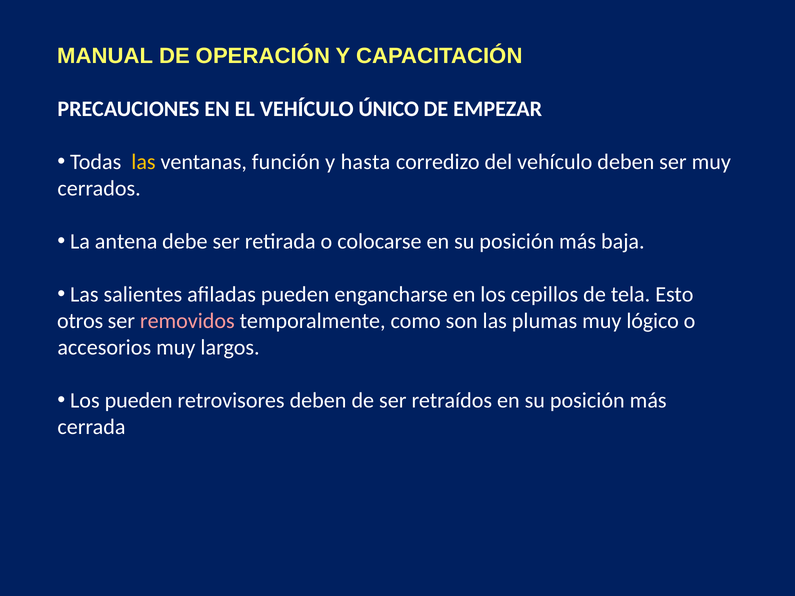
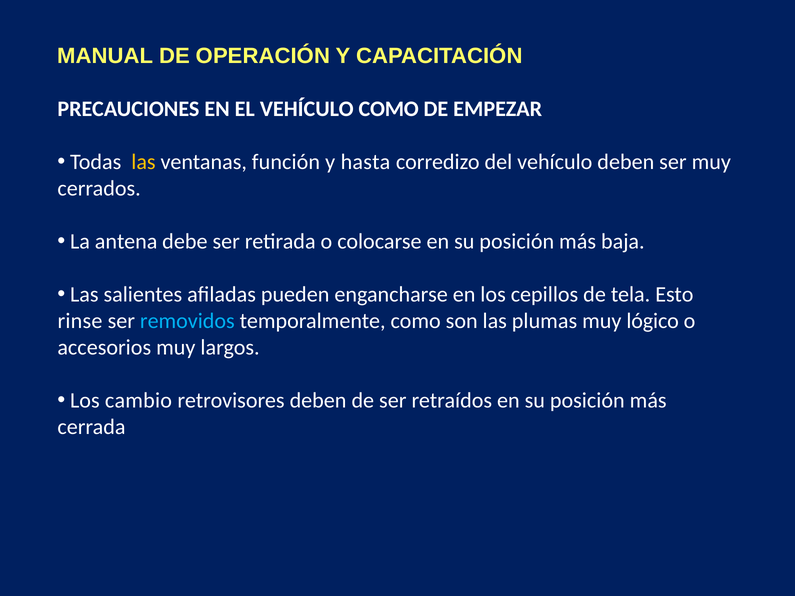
VEHÍCULO ÚNICO: ÚNICO -> COMO
otros: otros -> rinse
removidos colour: pink -> light blue
Los pueden: pueden -> cambio
